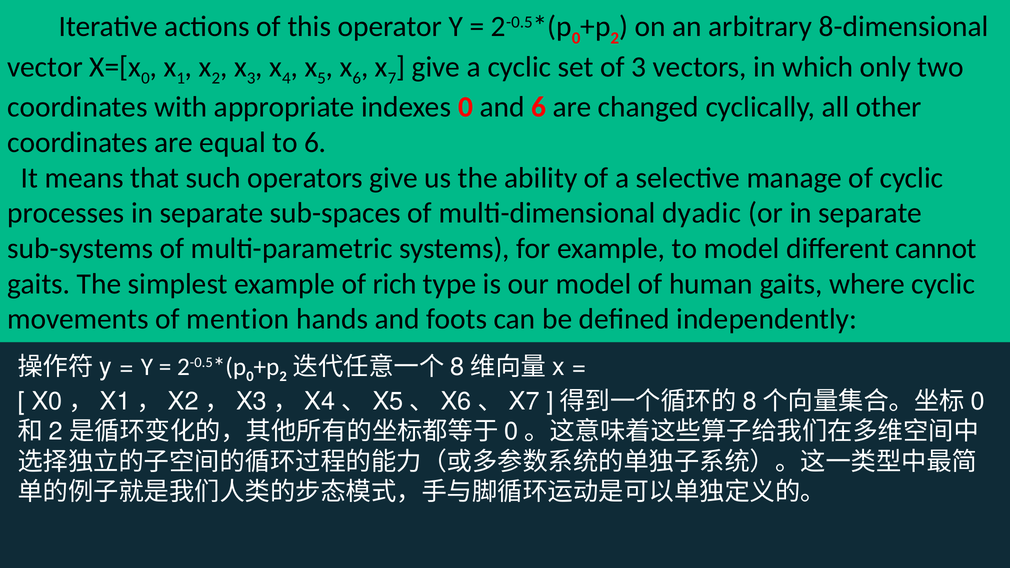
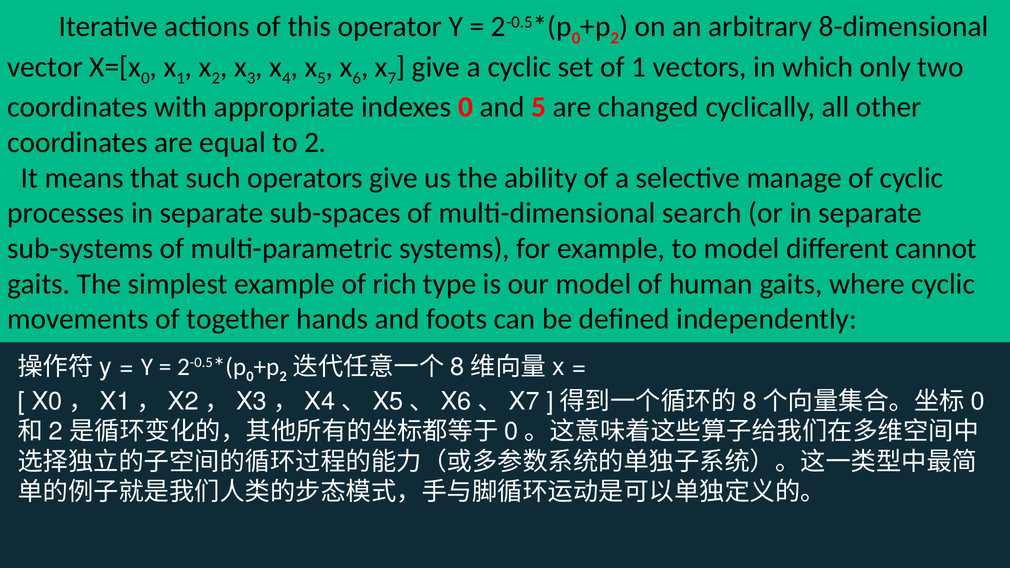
of 3: 3 -> 1
and 6: 6 -> 5
to 6: 6 -> 2
dyadic: dyadic -> search
mention: mention -> together
